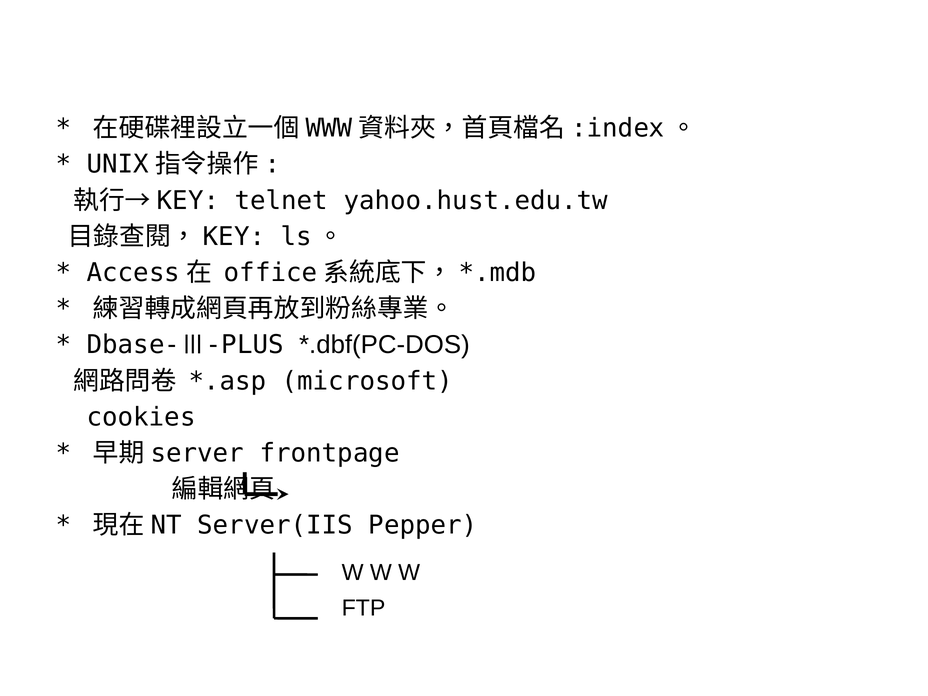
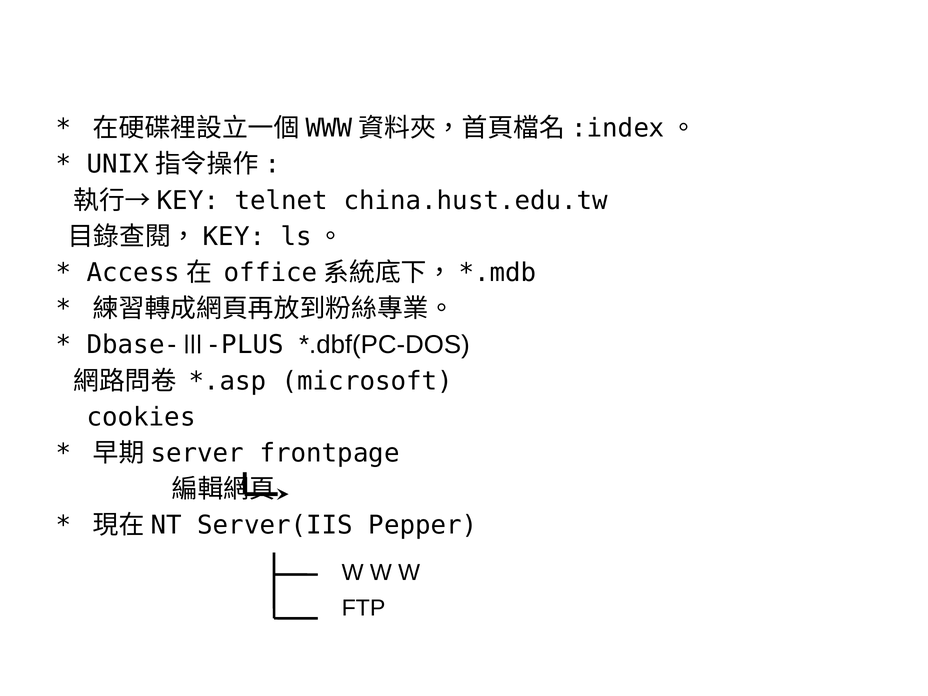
yahoo.hust.edu.tw: yahoo.hust.edu.tw -> china.hust.edu.tw
